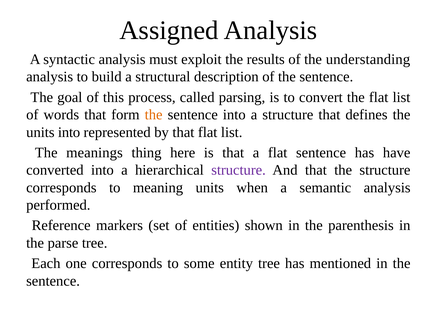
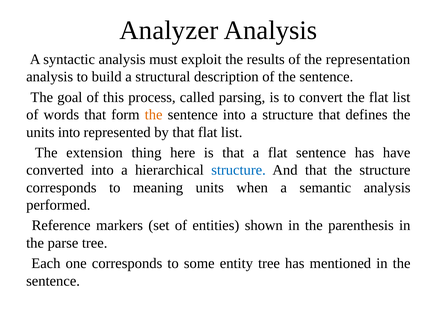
Assigned: Assigned -> Analyzer
understanding: understanding -> representation
meanings: meanings -> extension
structure at (239, 170) colour: purple -> blue
